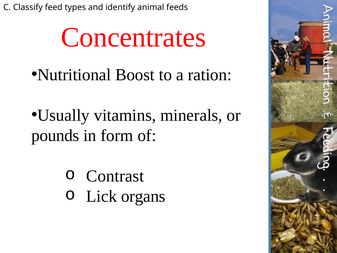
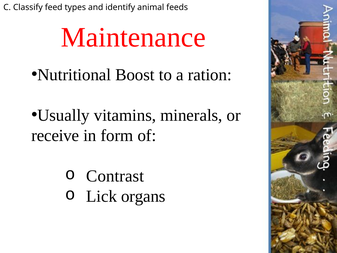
Concentrates: Concentrates -> Maintenance
pounds: pounds -> receive
